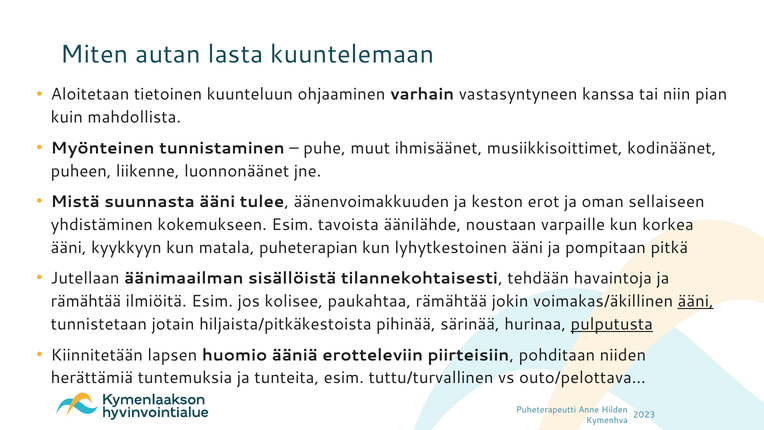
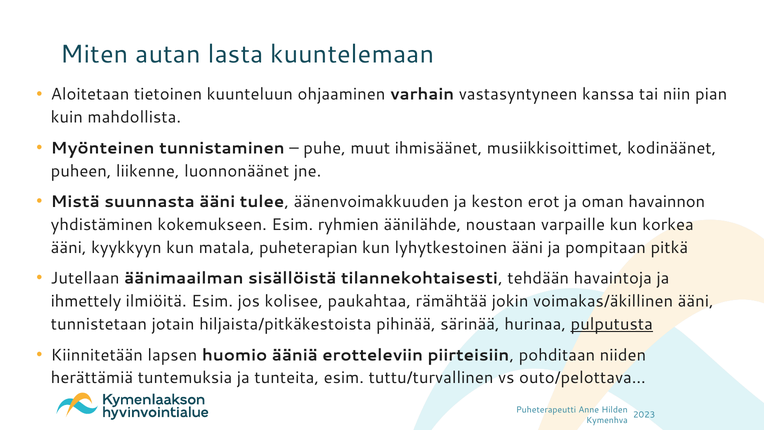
sellaiseen: sellaiseen -> havainnon
tavoista: tavoista -> ryhmien
rämähtää at (86, 301): rämähtää -> ihmettely
ääni at (696, 301) underline: present -> none
